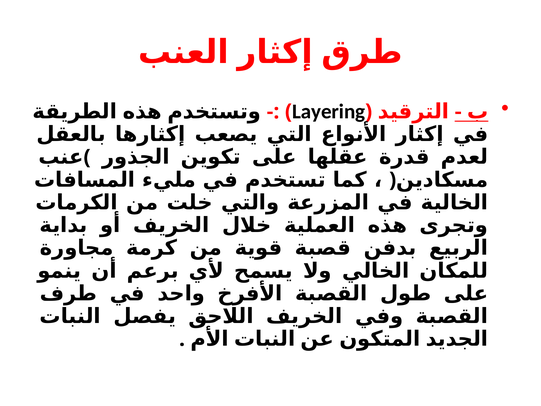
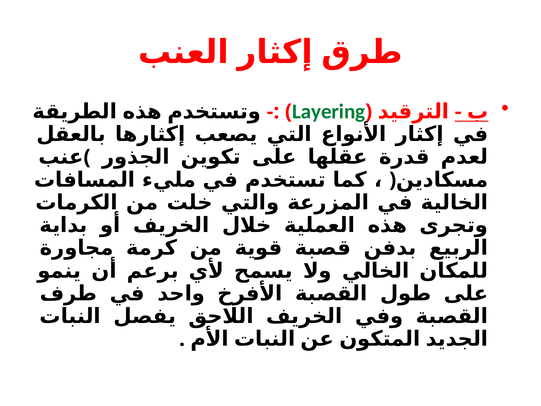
Layering colour: black -> green
